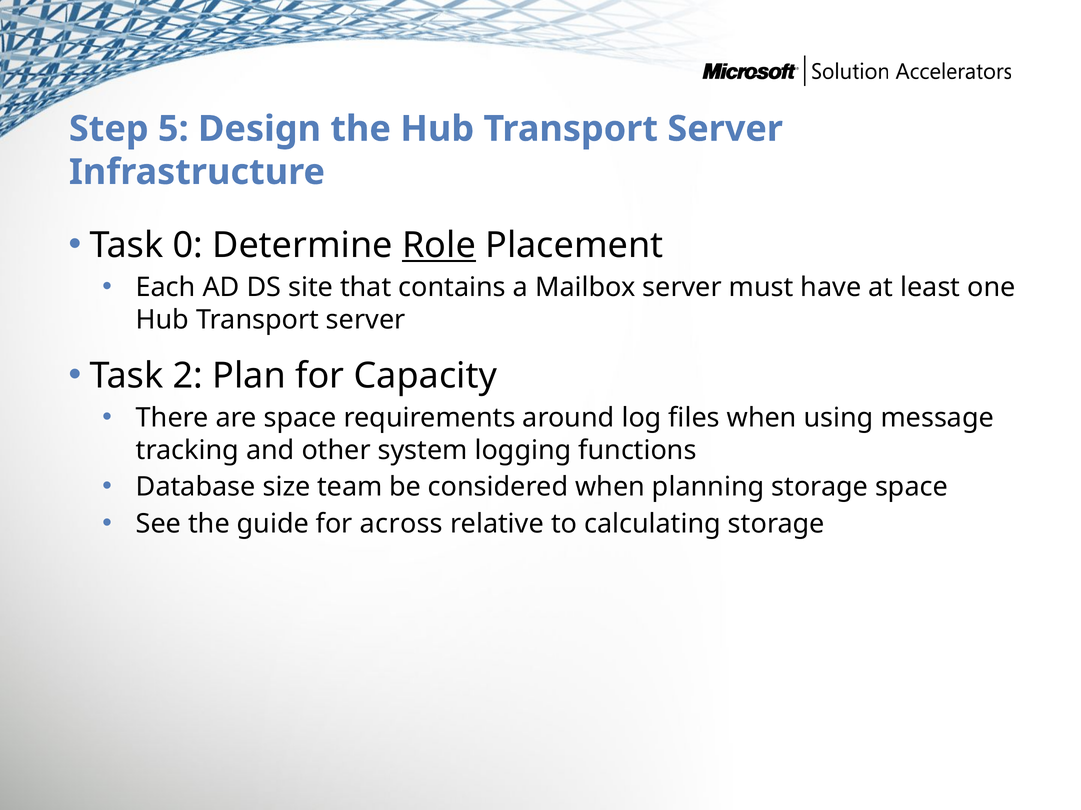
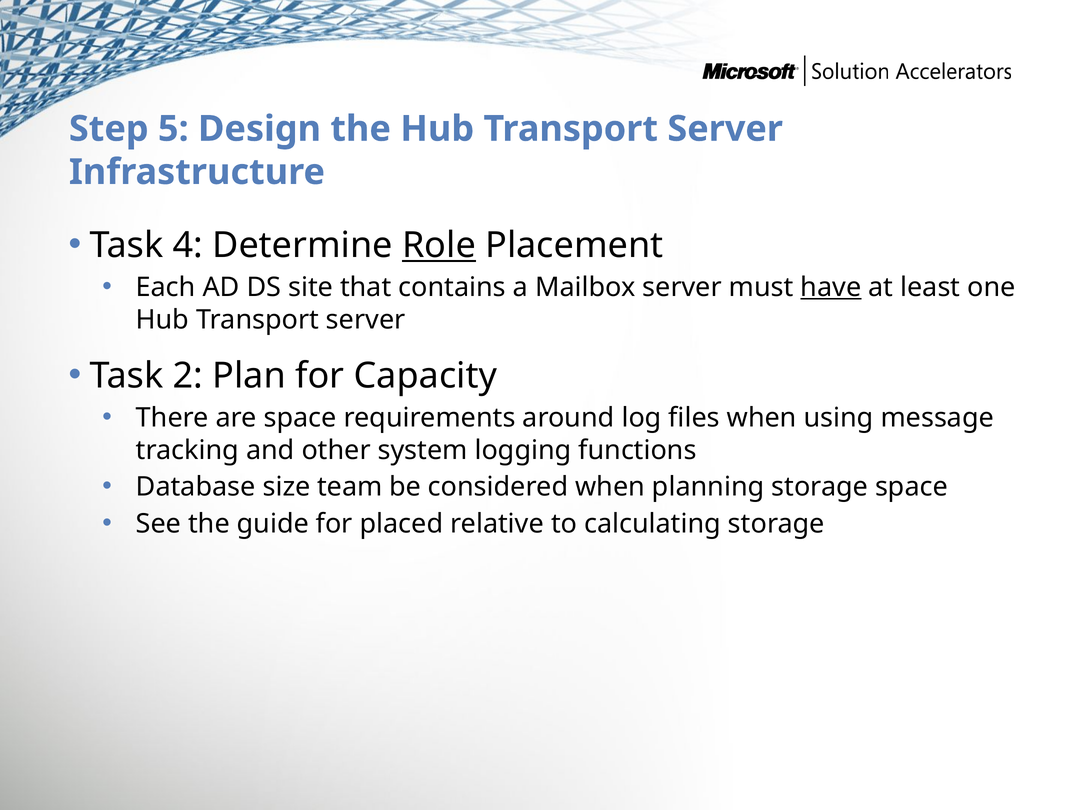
0: 0 -> 4
have underline: none -> present
across: across -> placed
